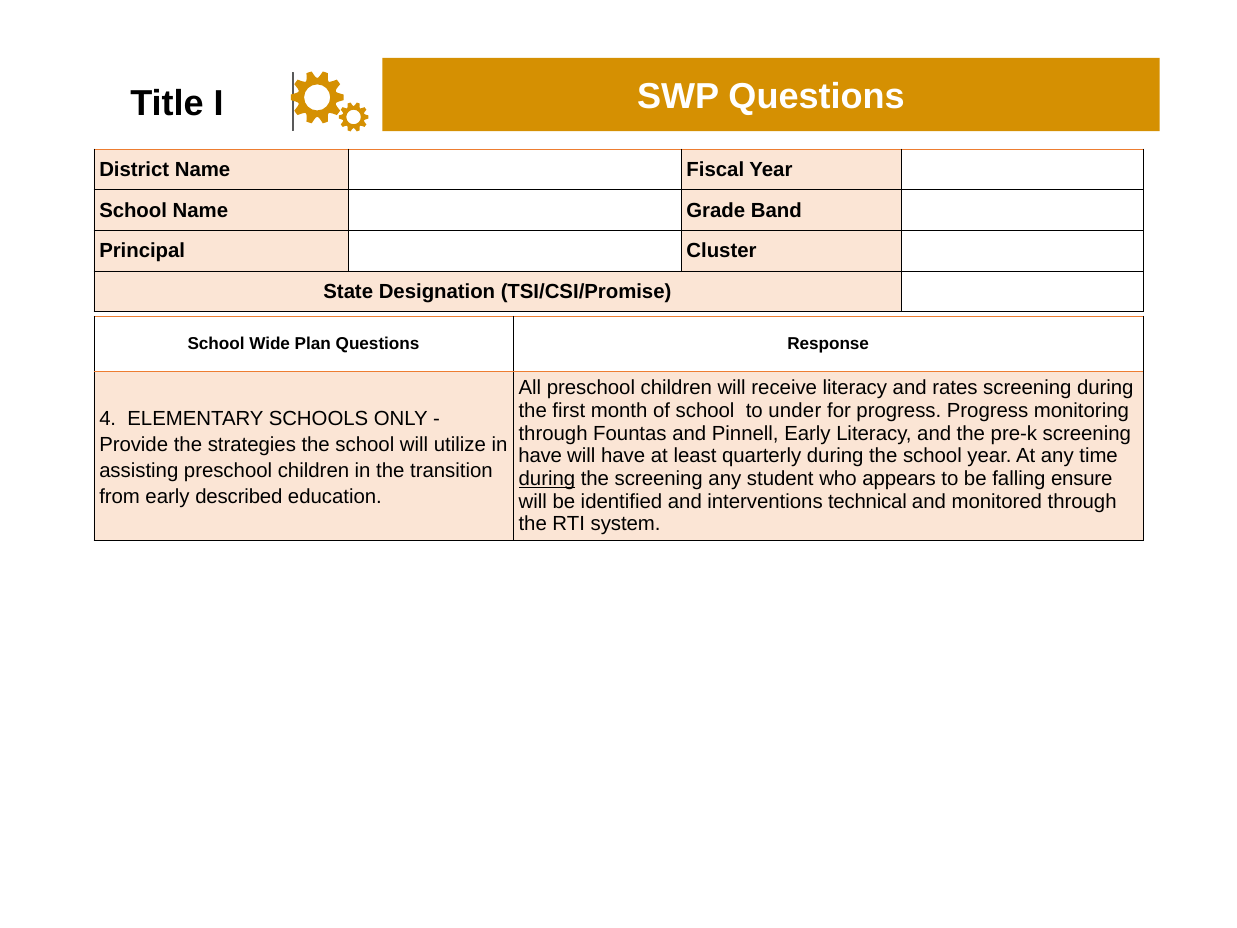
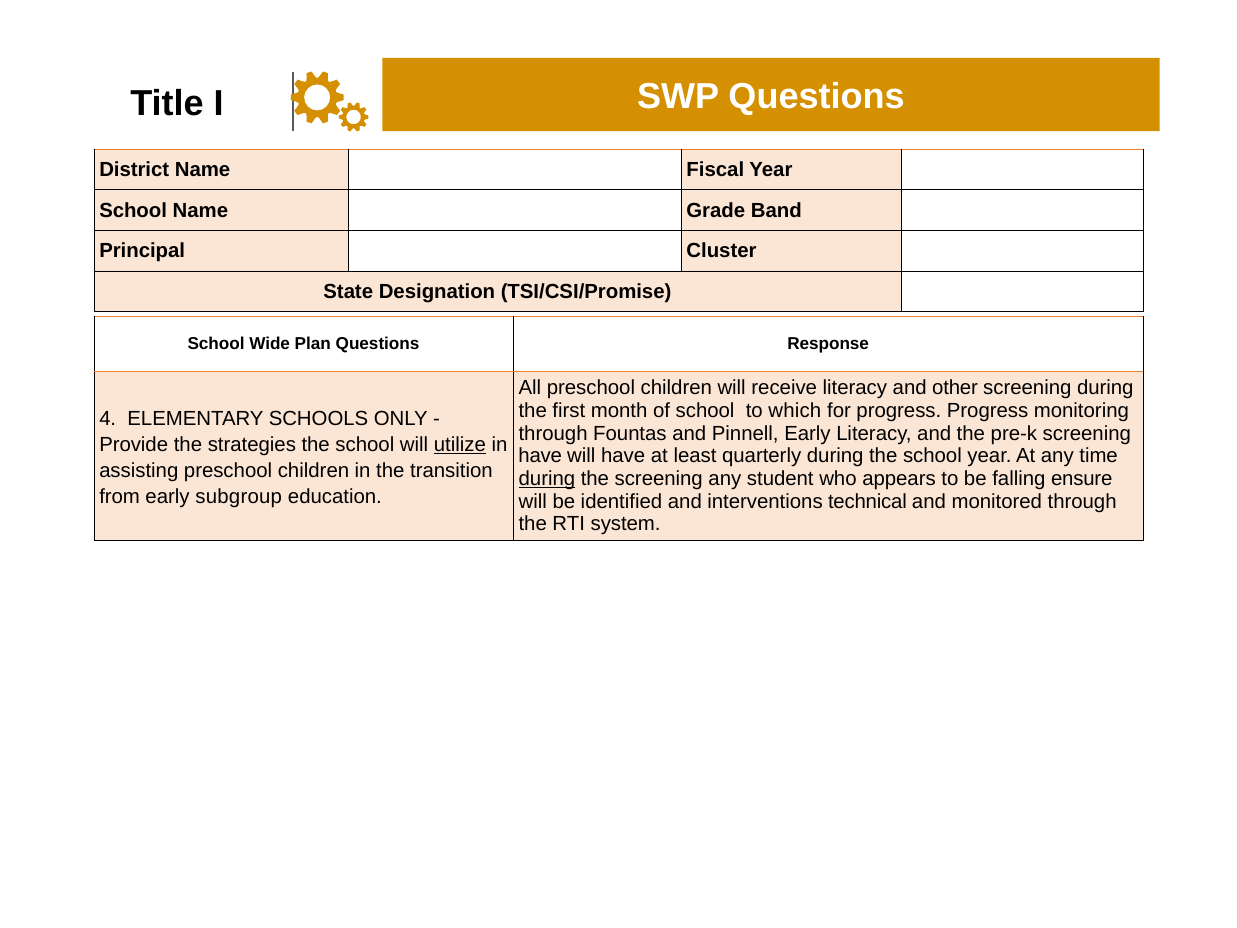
rates: rates -> other
under: under -> which
utilize underline: none -> present
described: described -> subgroup
